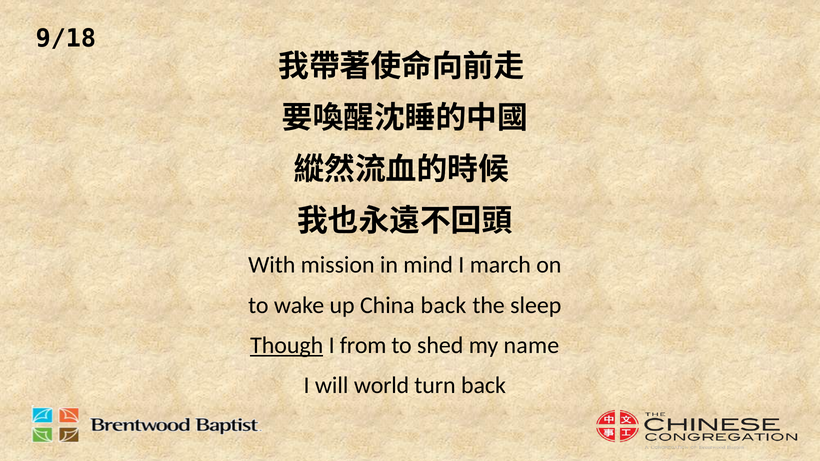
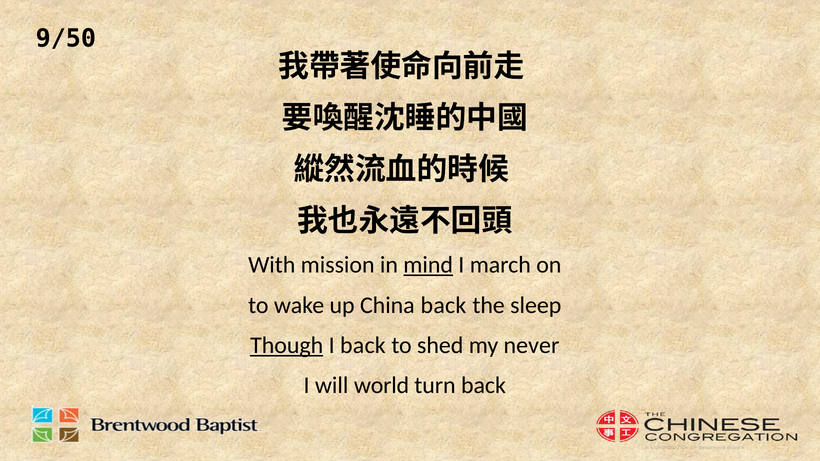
9/18: 9/18 -> 9/50
mind underline: none -> present
I from: from -> back
name: name -> never
